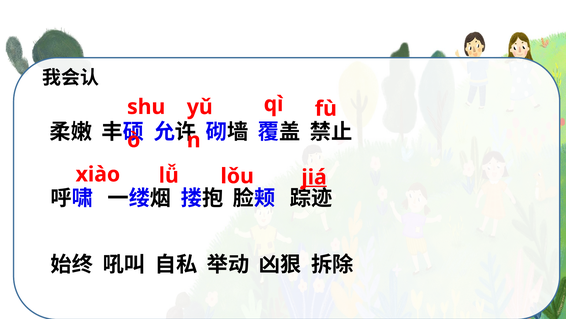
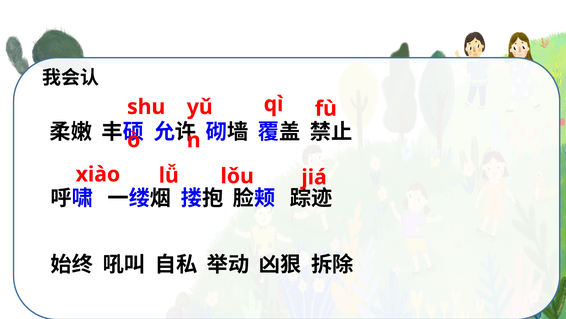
jiá underline: present -> none
